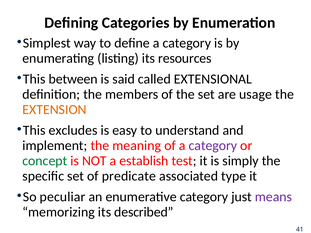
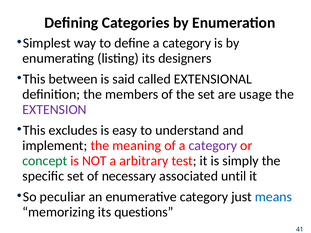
resources: resources -> designers
EXTENSION colour: orange -> purple
establish: establish -> arbitrary
predicate: predicate -> necessary
type: type -> until
means colour: purple -> blue
described: described -> questions
